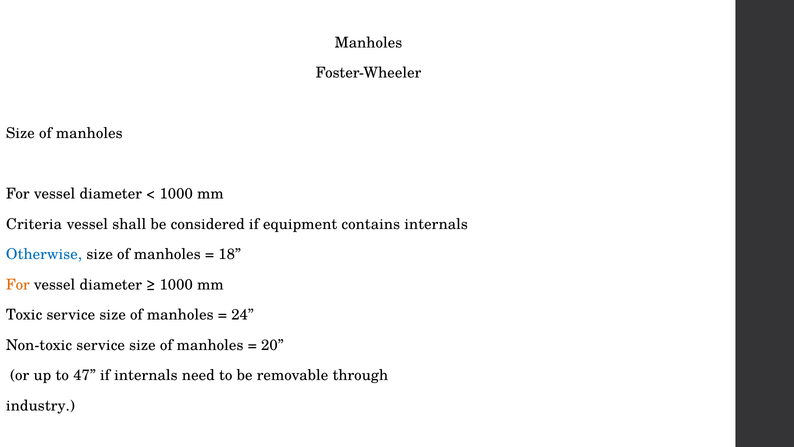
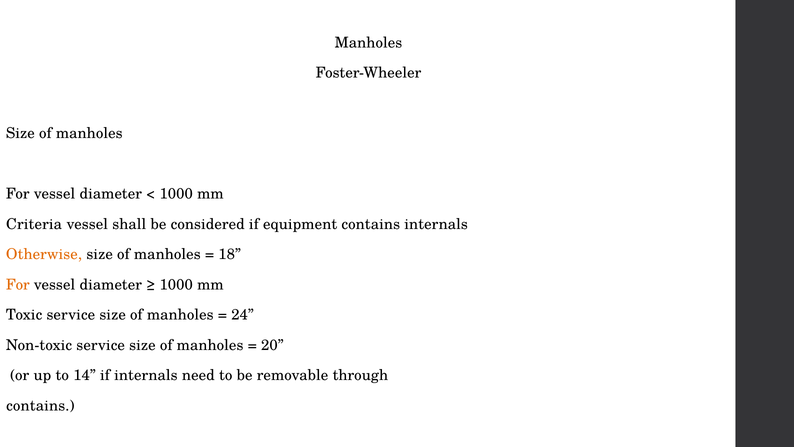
Otherwise colour: blue -> orange
47: 47 -> 14
industry at (40, 405): industry -> contains
